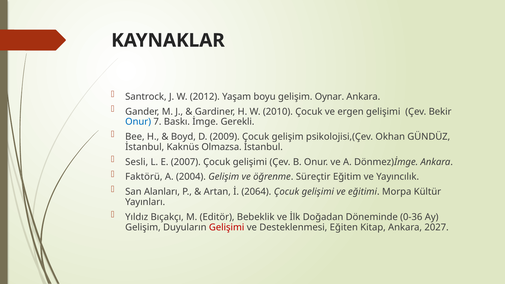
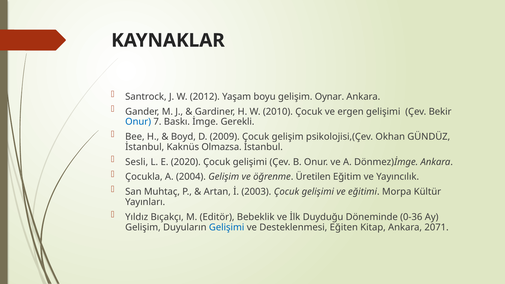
2007: 2007 -> 2020
Faktörü: Faktörü -> Çocukla
Süreçtir: Süreçtir -> Üretilen
Alanları: Alanları -> Muhtaç
2064: 2064 -> 2003
Doğadan: Doğadan -> Duyduğu
Gelişimi at (227, 227) colour: red -> blue
2027: 2027 -> 2071
